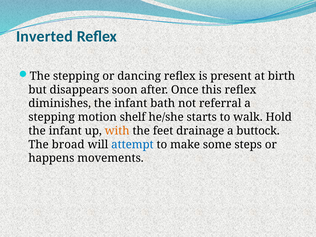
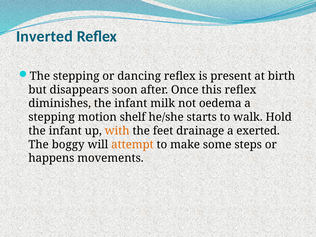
bath: bath -> milk
referral: referral -> oedema
buttock: buttock -> exerted
broad: broad -> boggy
attempt colour: blue -> orange
